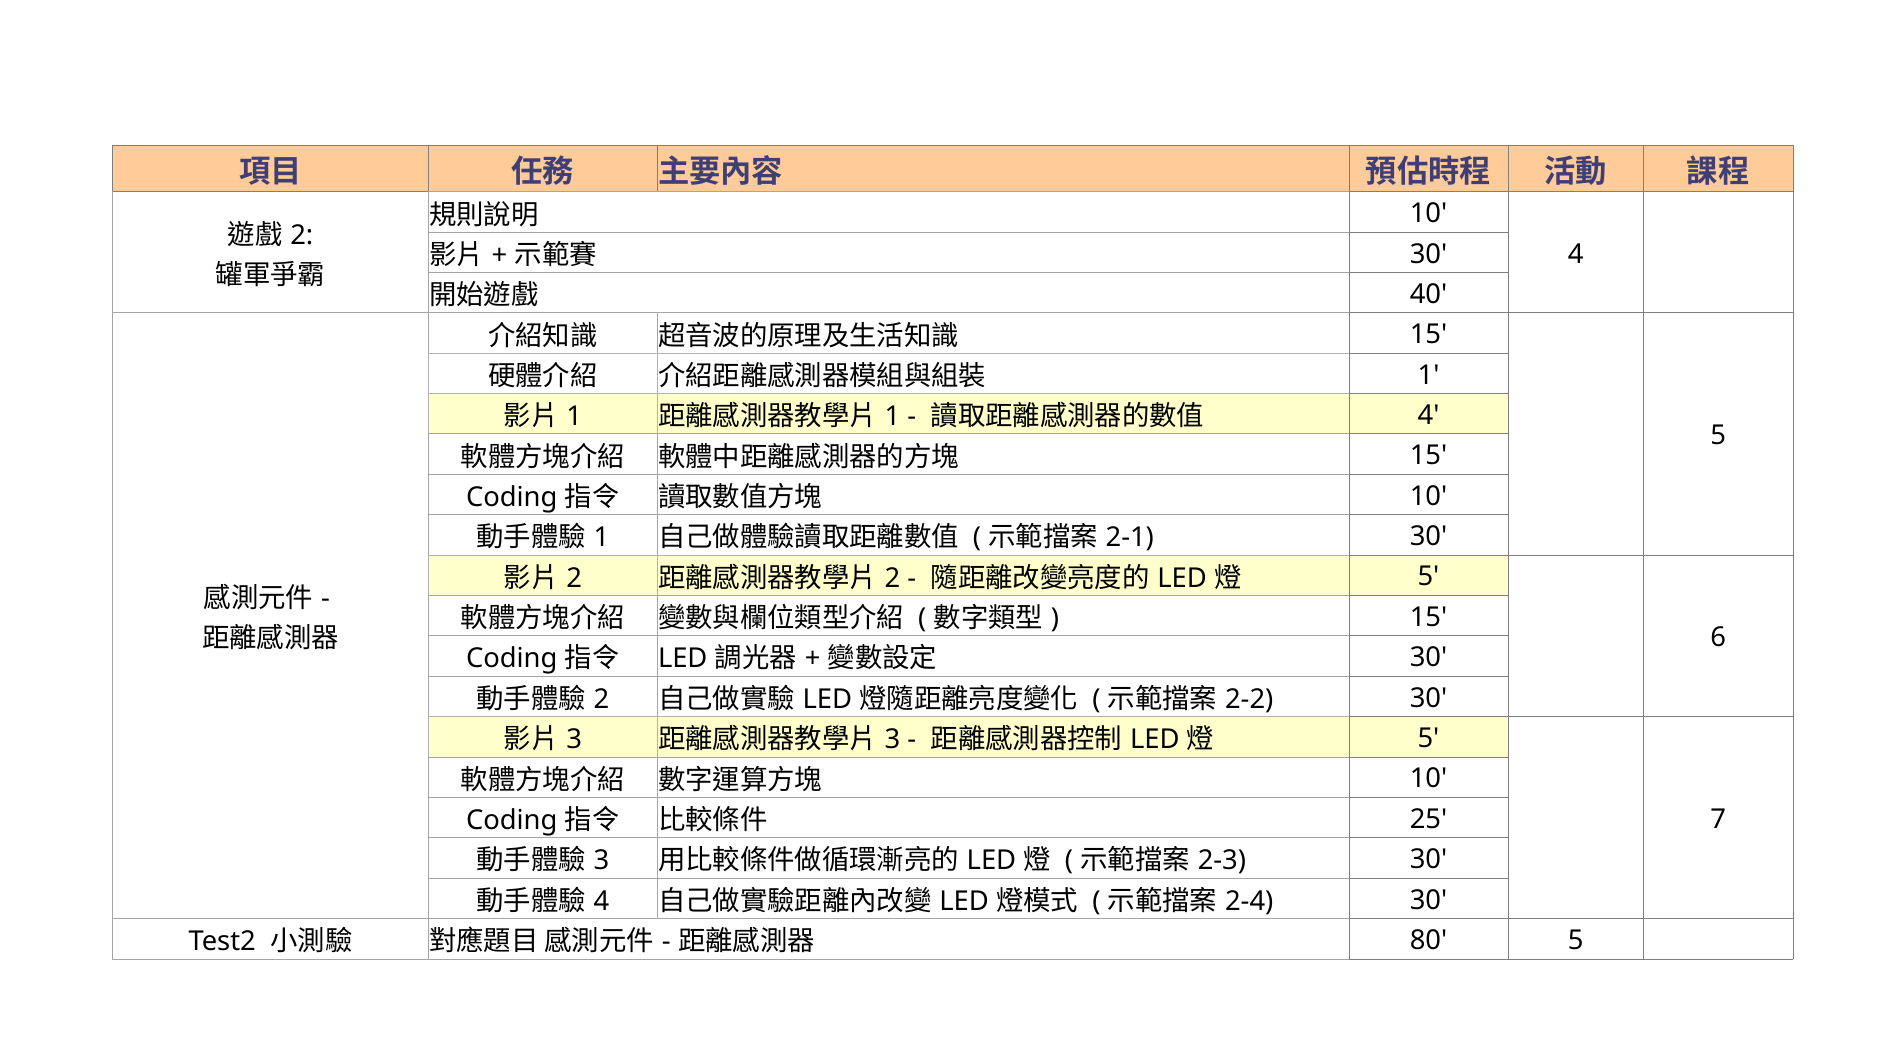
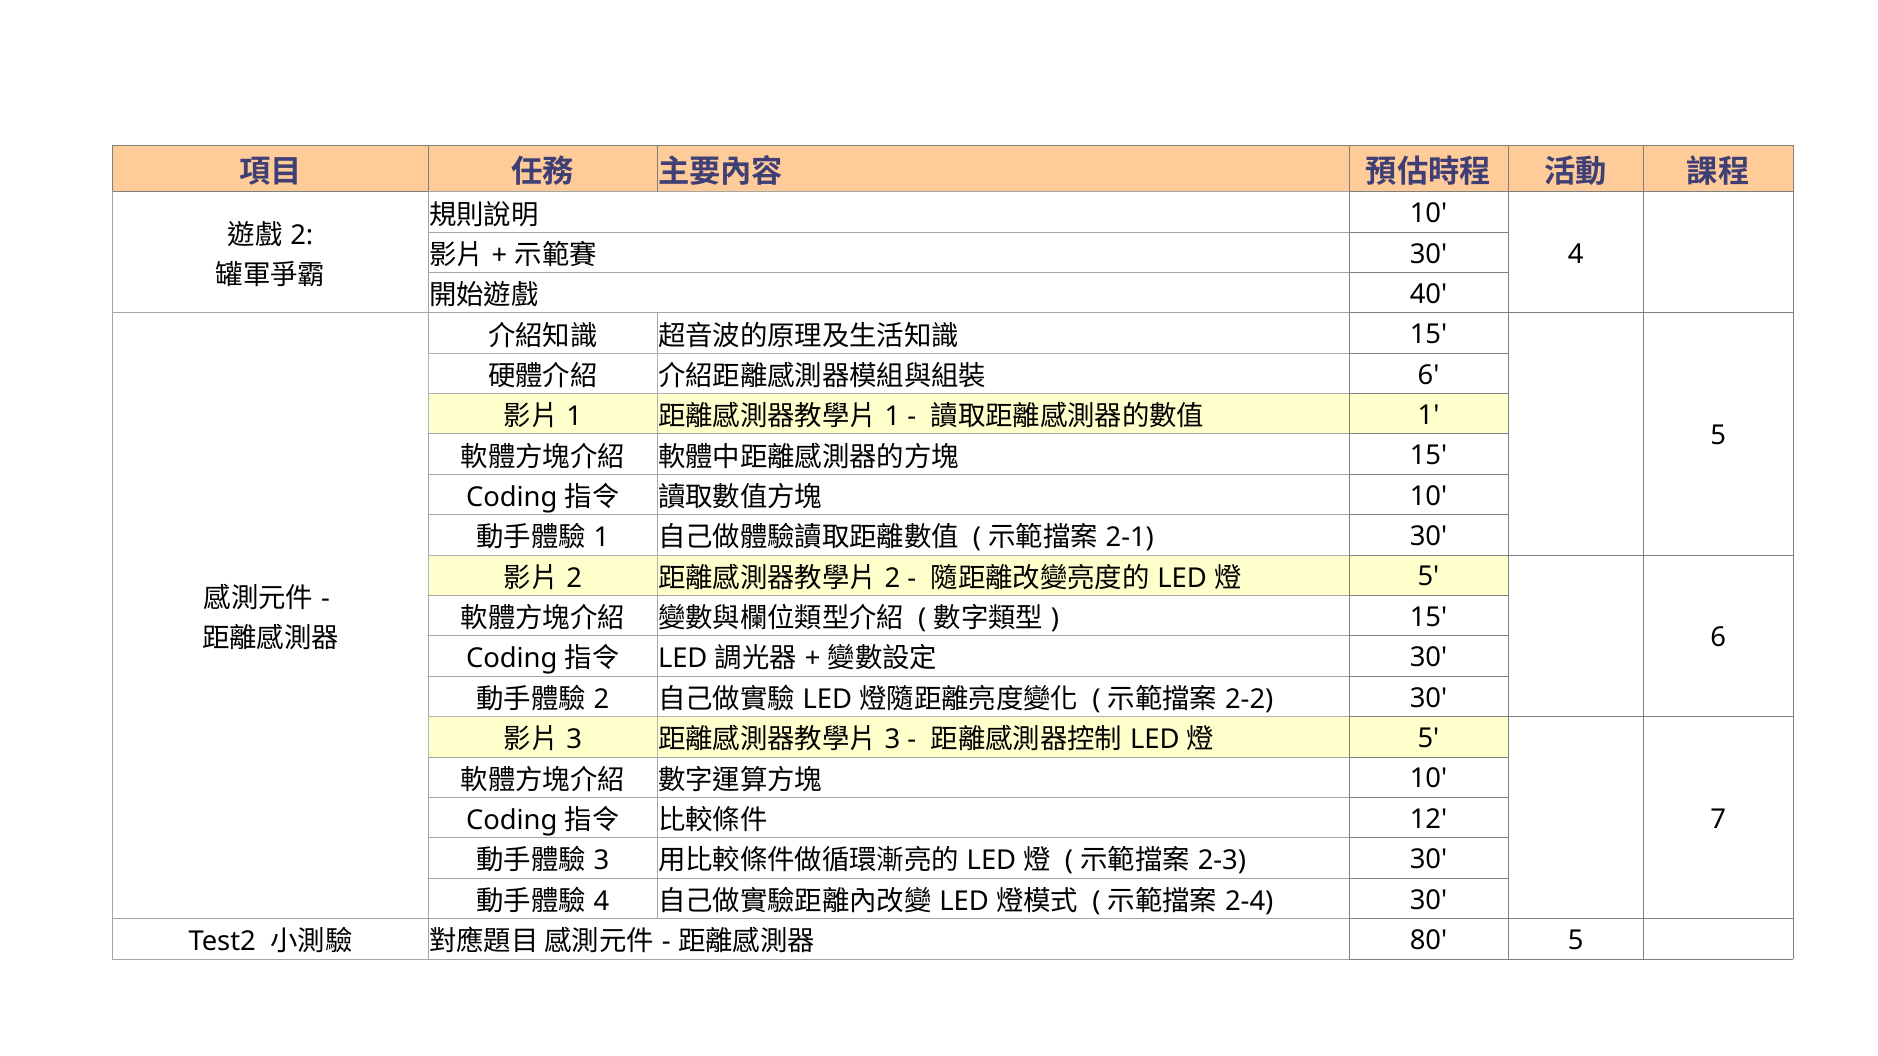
1 at (1429, 375): 1 -> 6
4 at (1429, 416): 4 -> 1
25: 25 -> 12
